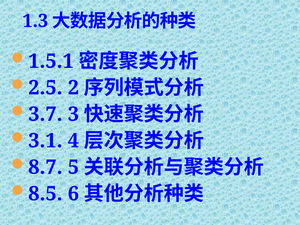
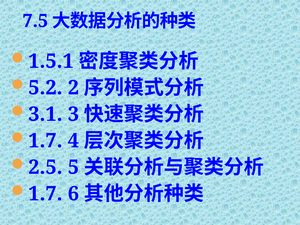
1.3: 1.3 -> 7.5
2.5: 2.5 -> 5.2
3.7: 3.7 -> 3.1
3.1 at (45, 141): 3.1 -> 1.7
8.7: 8.7 -> 2.5
8.5 at (45, 194): 8.5 -> 1.7
